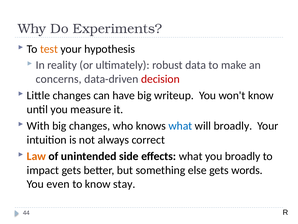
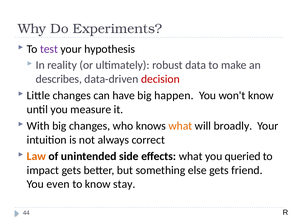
test colour: orange -> purple
concerns: concerns -> describes
writeup: writeup -> happen
what at (180, 126) colour: blue -> orange
you broadly: broadly -> queried
words: words -> friend
